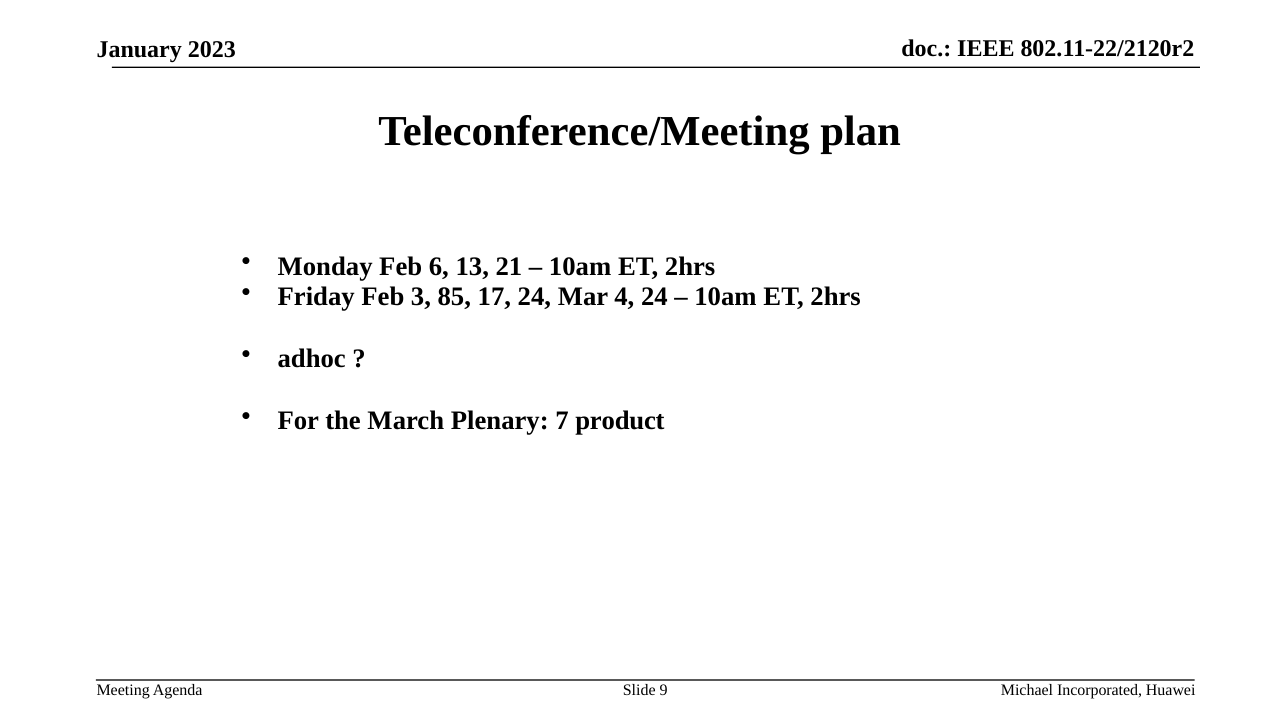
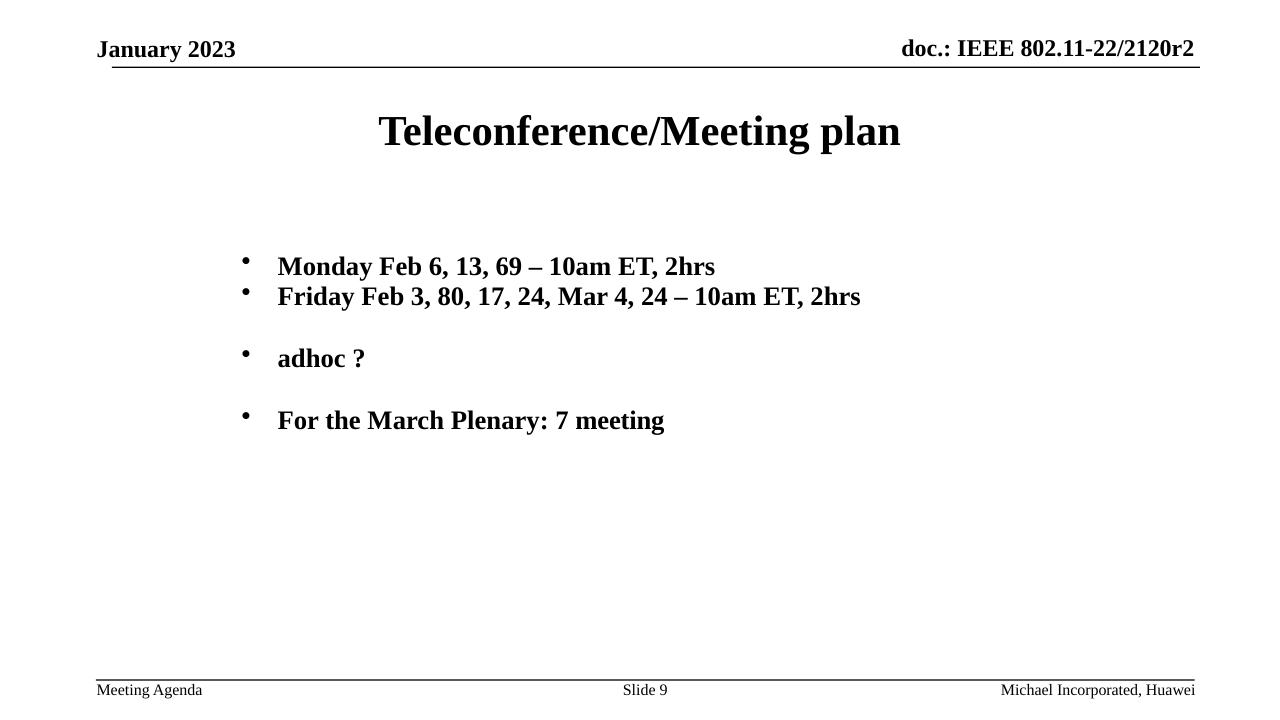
21: 21 -> 69
85: 85 -> 80
7 product: product -> meeting
